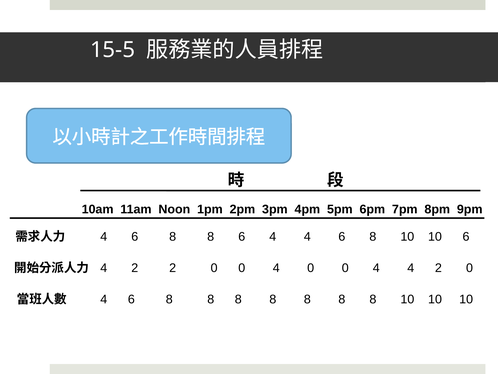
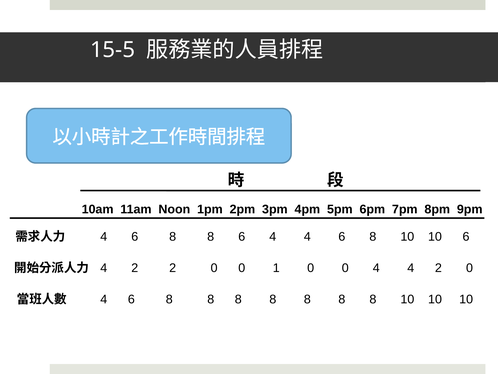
2 0 0 4: 4 -> 1
